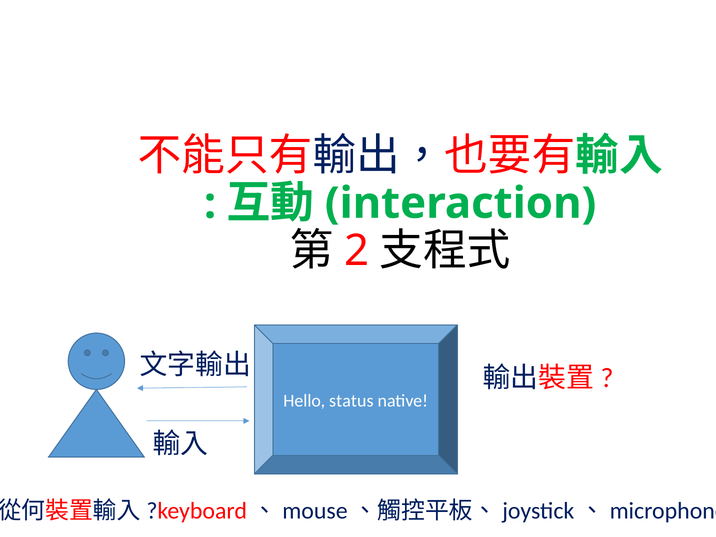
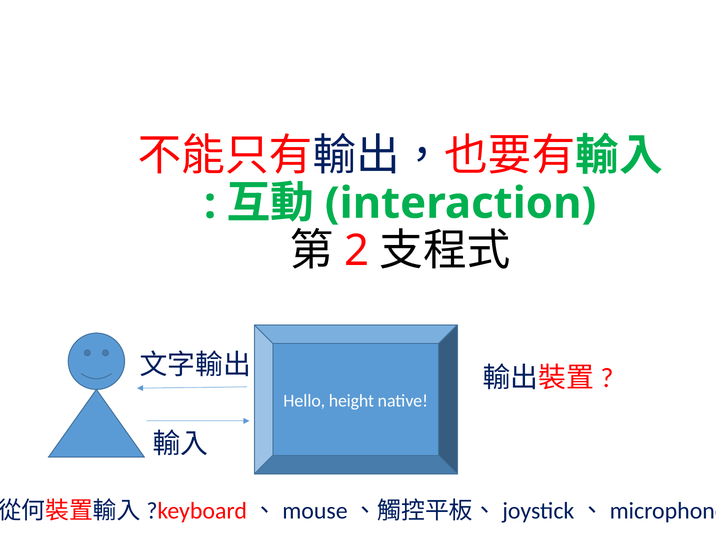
status: status -> height
